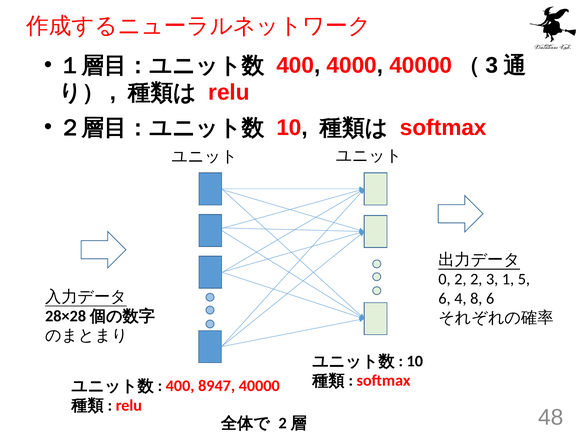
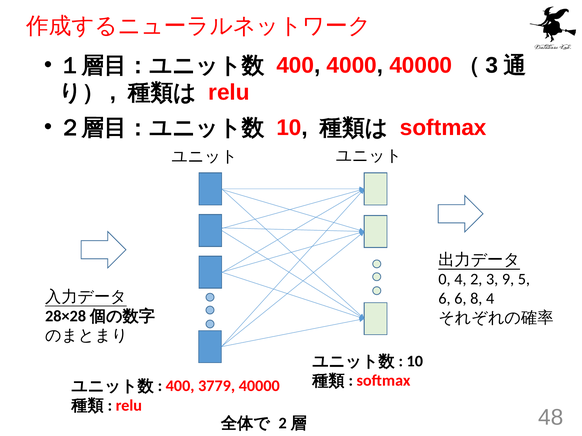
0 2: 2 -> 4
1: 1 -> 9
6 4: 4 -> 6
8 6: 6 -> 4
8947: 8947 -> 3779
